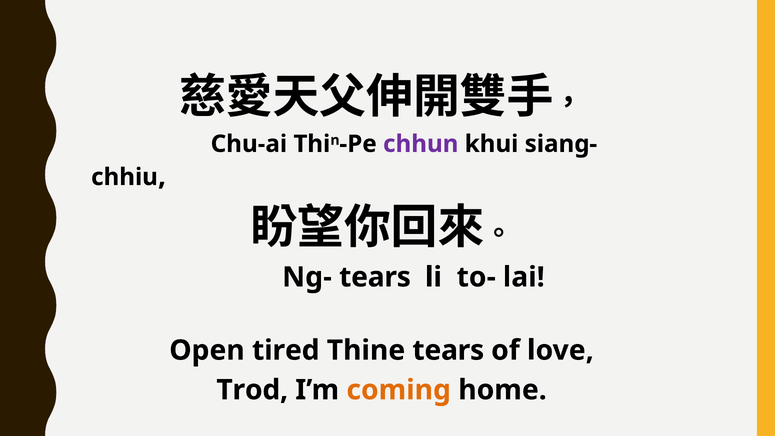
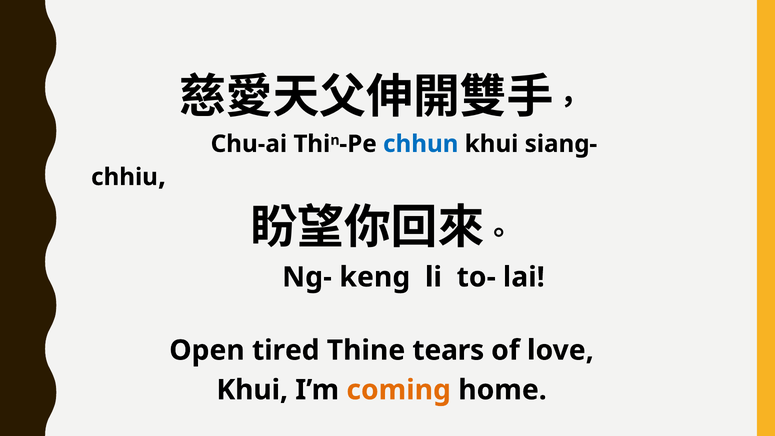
chhun colour: purple -> blue
Ng- tears: tears -> keng
Trod at (252, 390): Trod -> Khui
